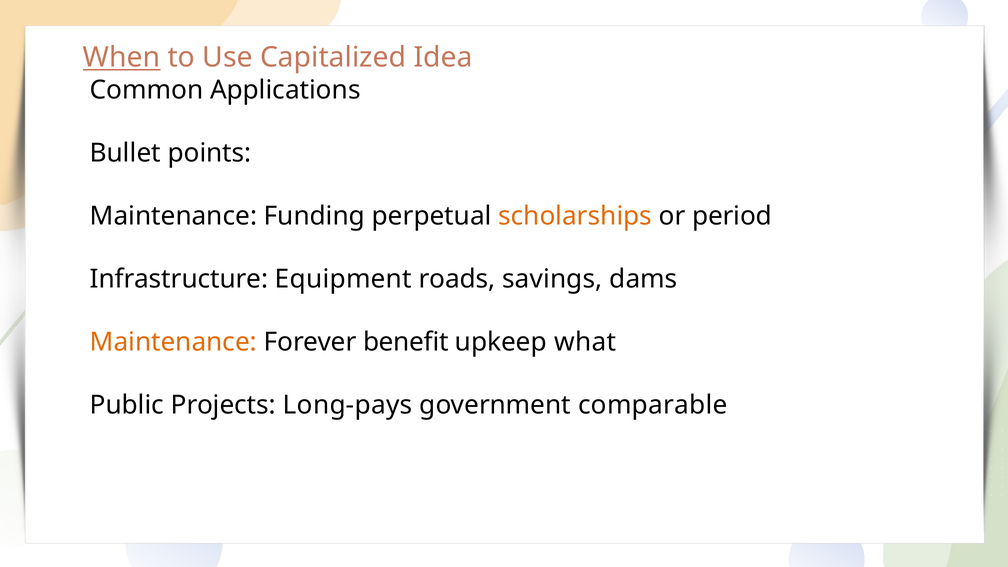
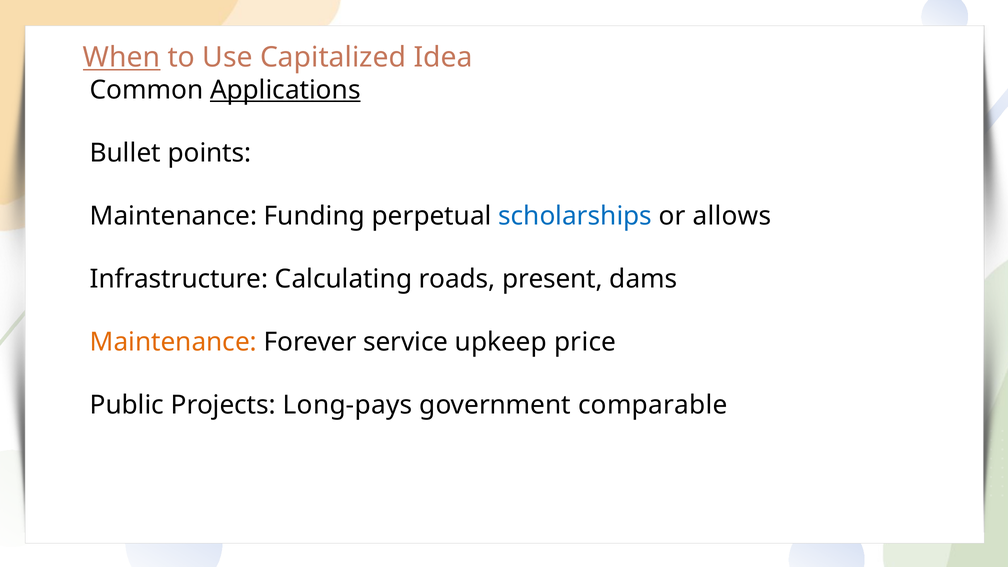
Applications underline: none -> present
scholarships colour: orange -> blue
period: period -> allows
Equipment: Equipment -> Calculating
savings: savings -> present
benefit: benefit -> service
what: what -> price
